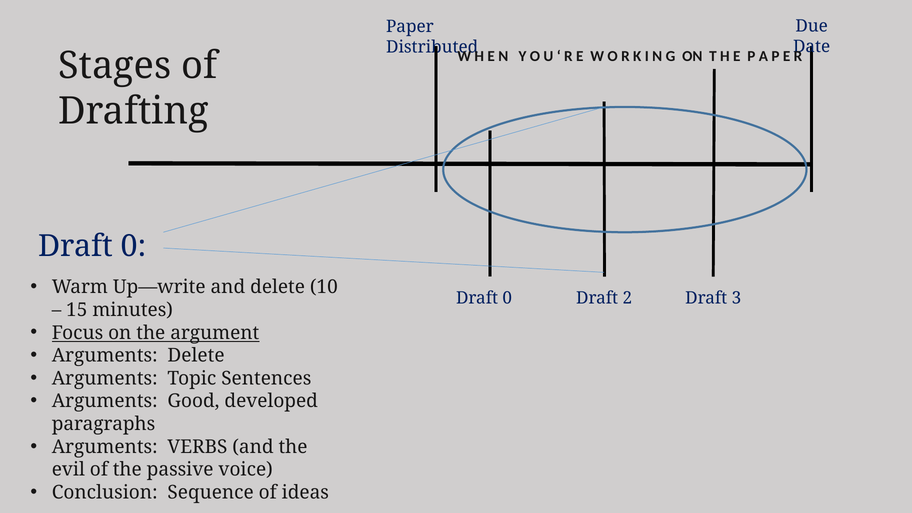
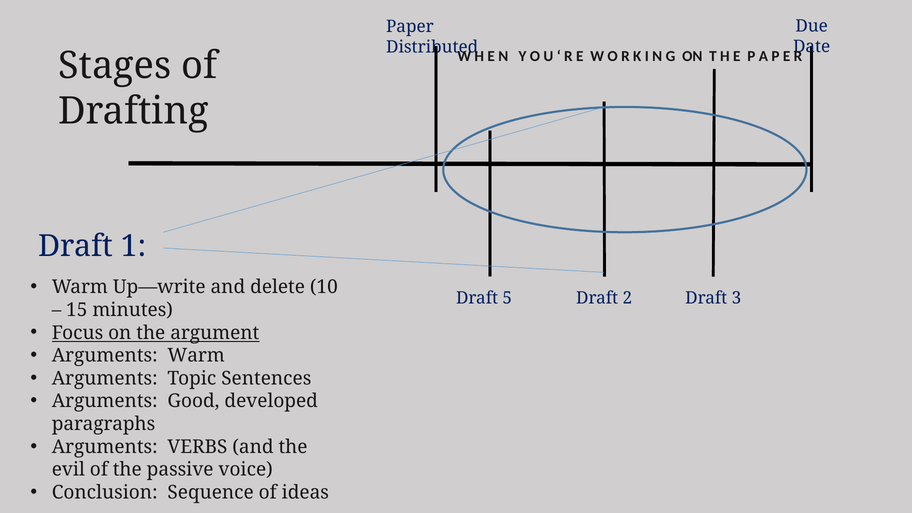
0 at (134, 246): 0 -> 1
0 at (507, 298): 0 -> 5
Arguments Delete: Delete -> Warm
